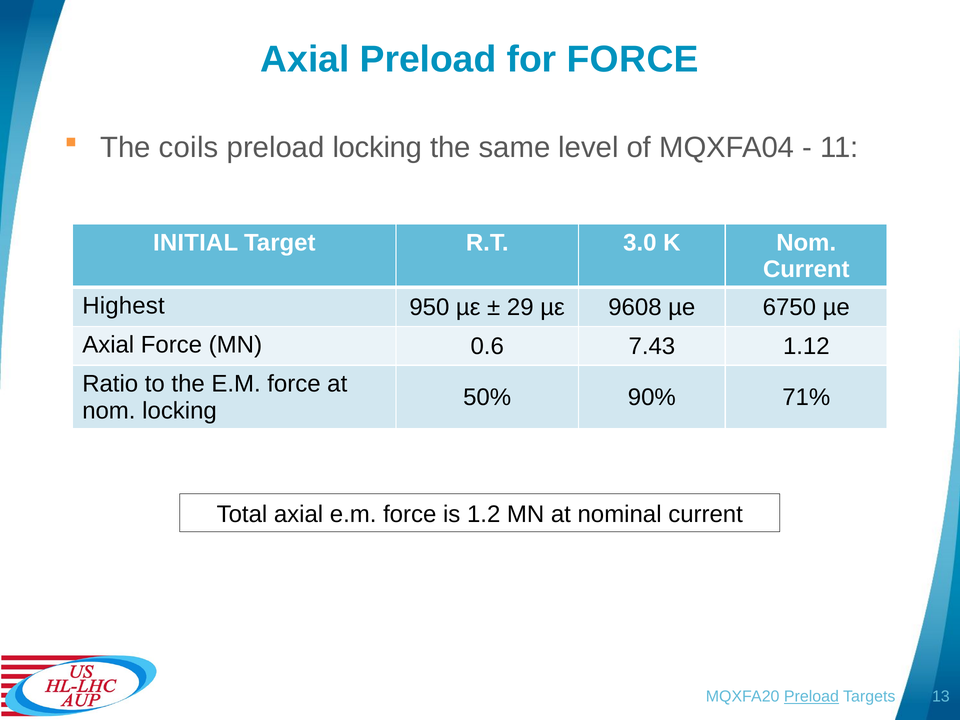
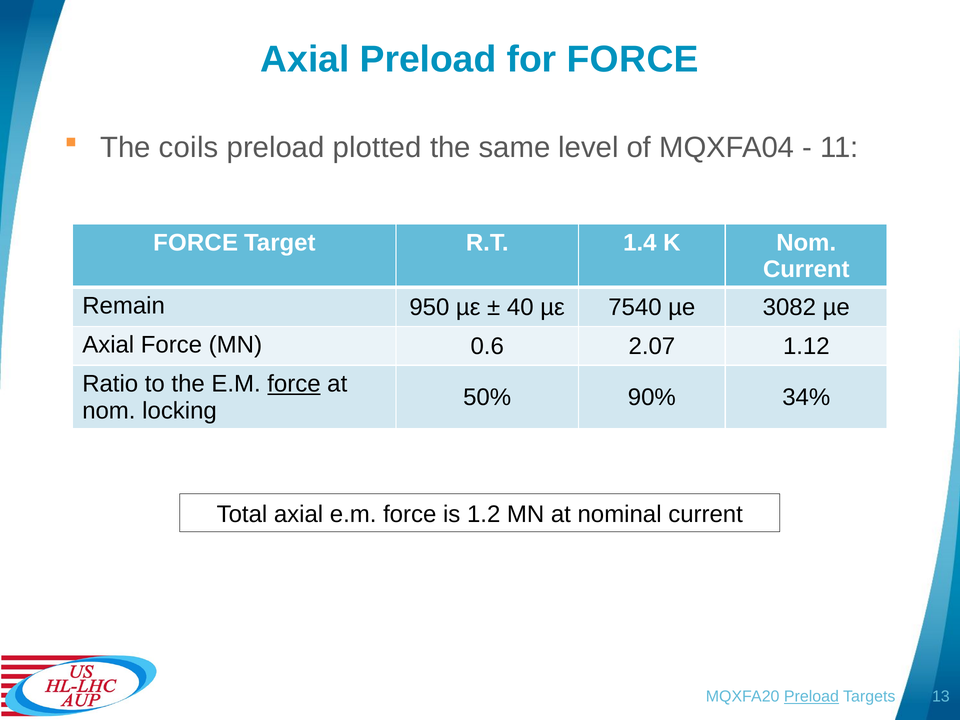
preload locking: locking -> plotted
INITIAL at (196, 243): INITIAL -> FORCE
3.0: 3.0 -> 1.4
Highest: Highest -> Remain
29: 29 -> 40
9608: 9608 -> 7540
6750: 6750 -> 3082
7.43: 7.43 -> 2.07
force at (294, 384) underline: none -> present
71%: 71% -> 34%
